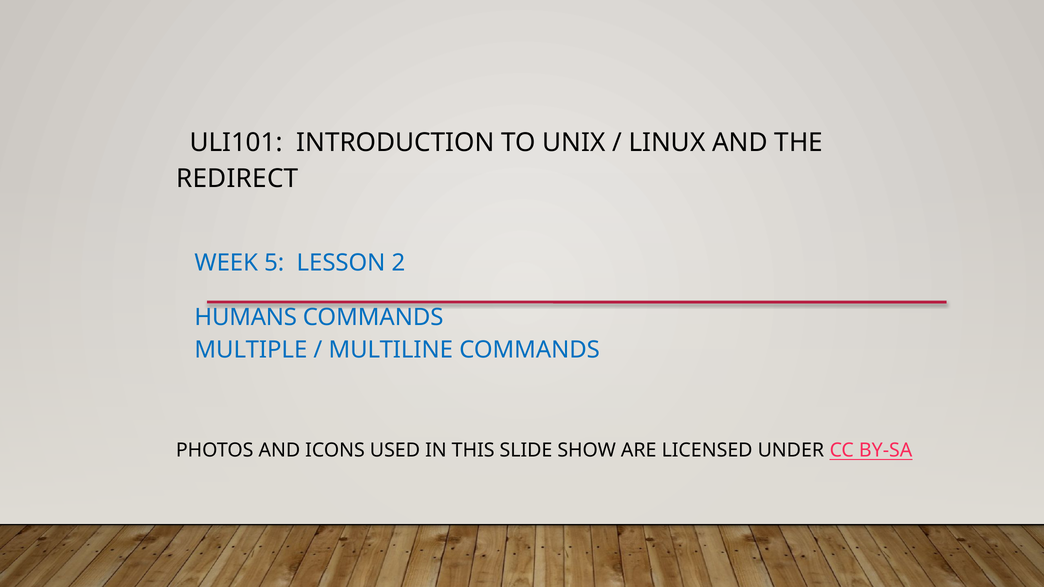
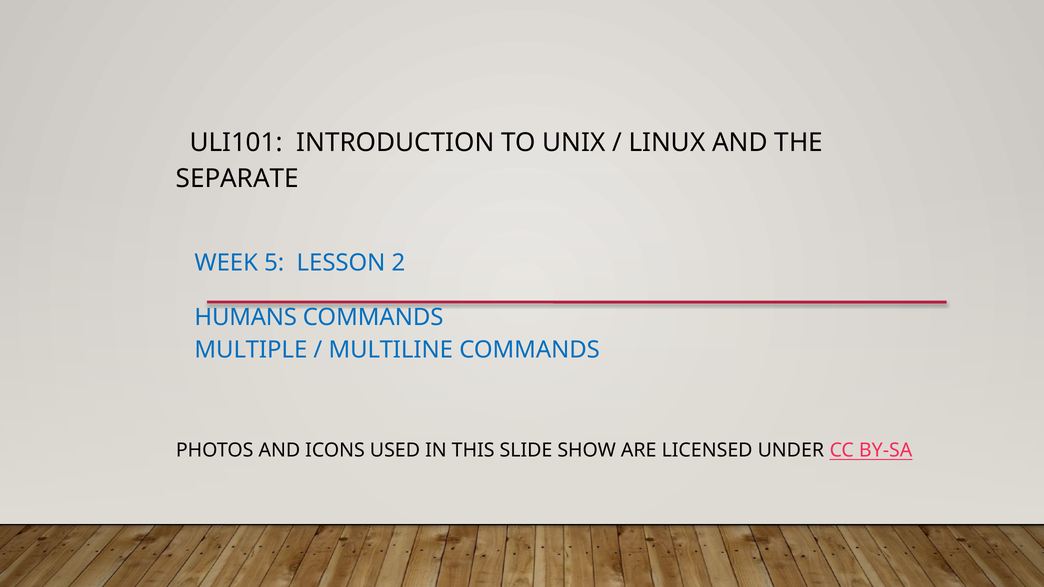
REDIRECT: REDIRECT -> SEPARATE
